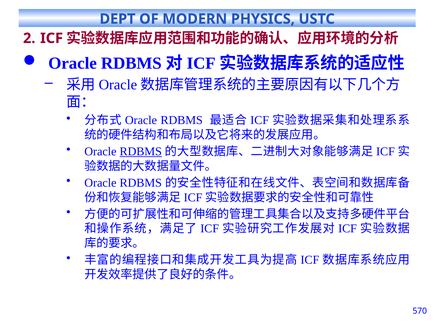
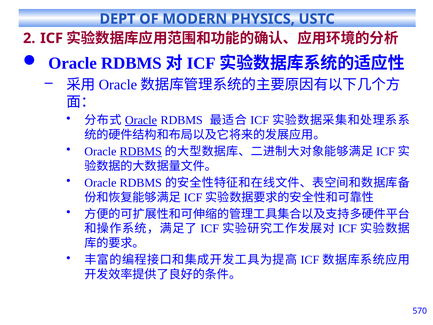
Oracle at (141, 120) underline: none -> present
